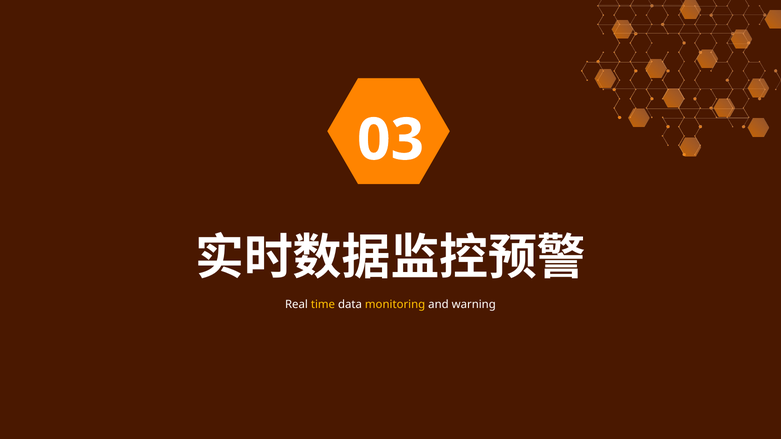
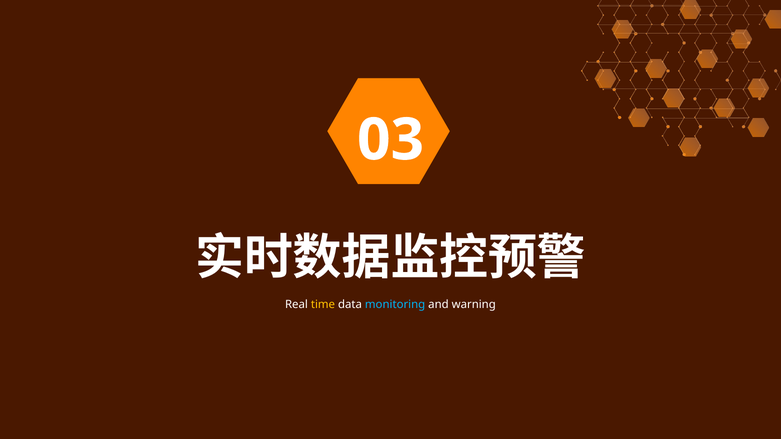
monitoring colour: yellow -> light blue
